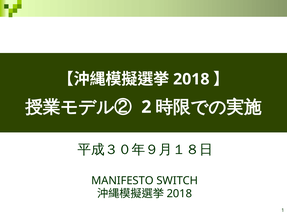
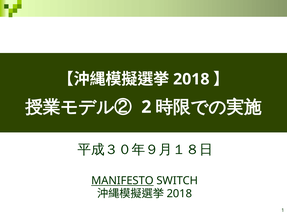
MANIFESTO underline: none -> present
